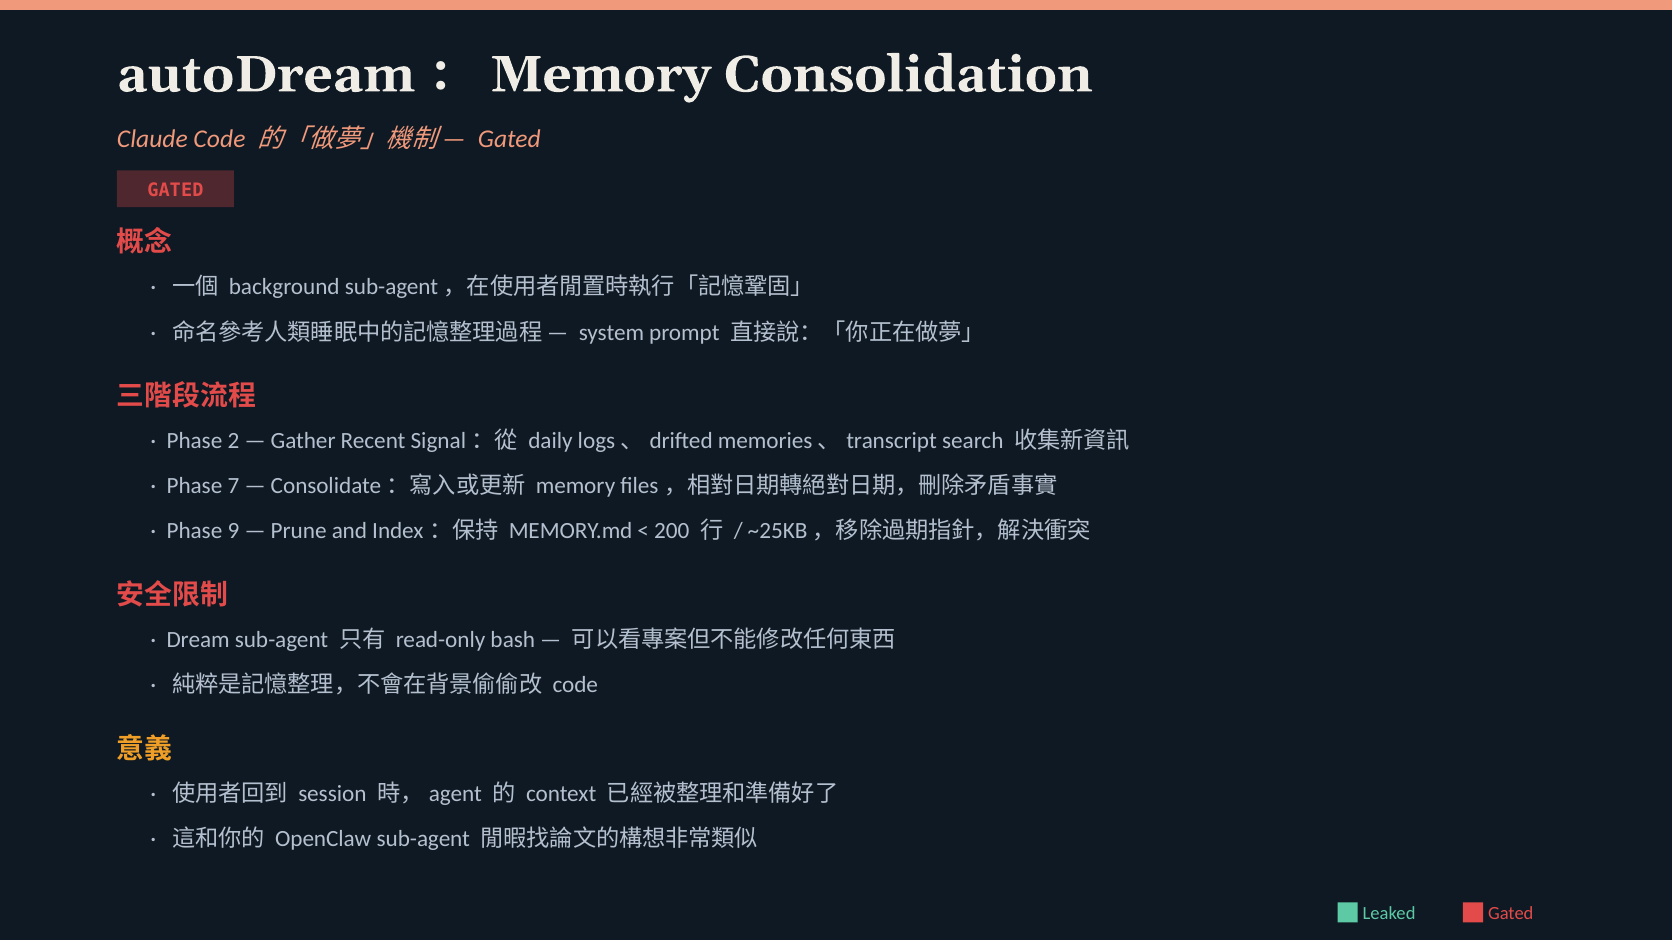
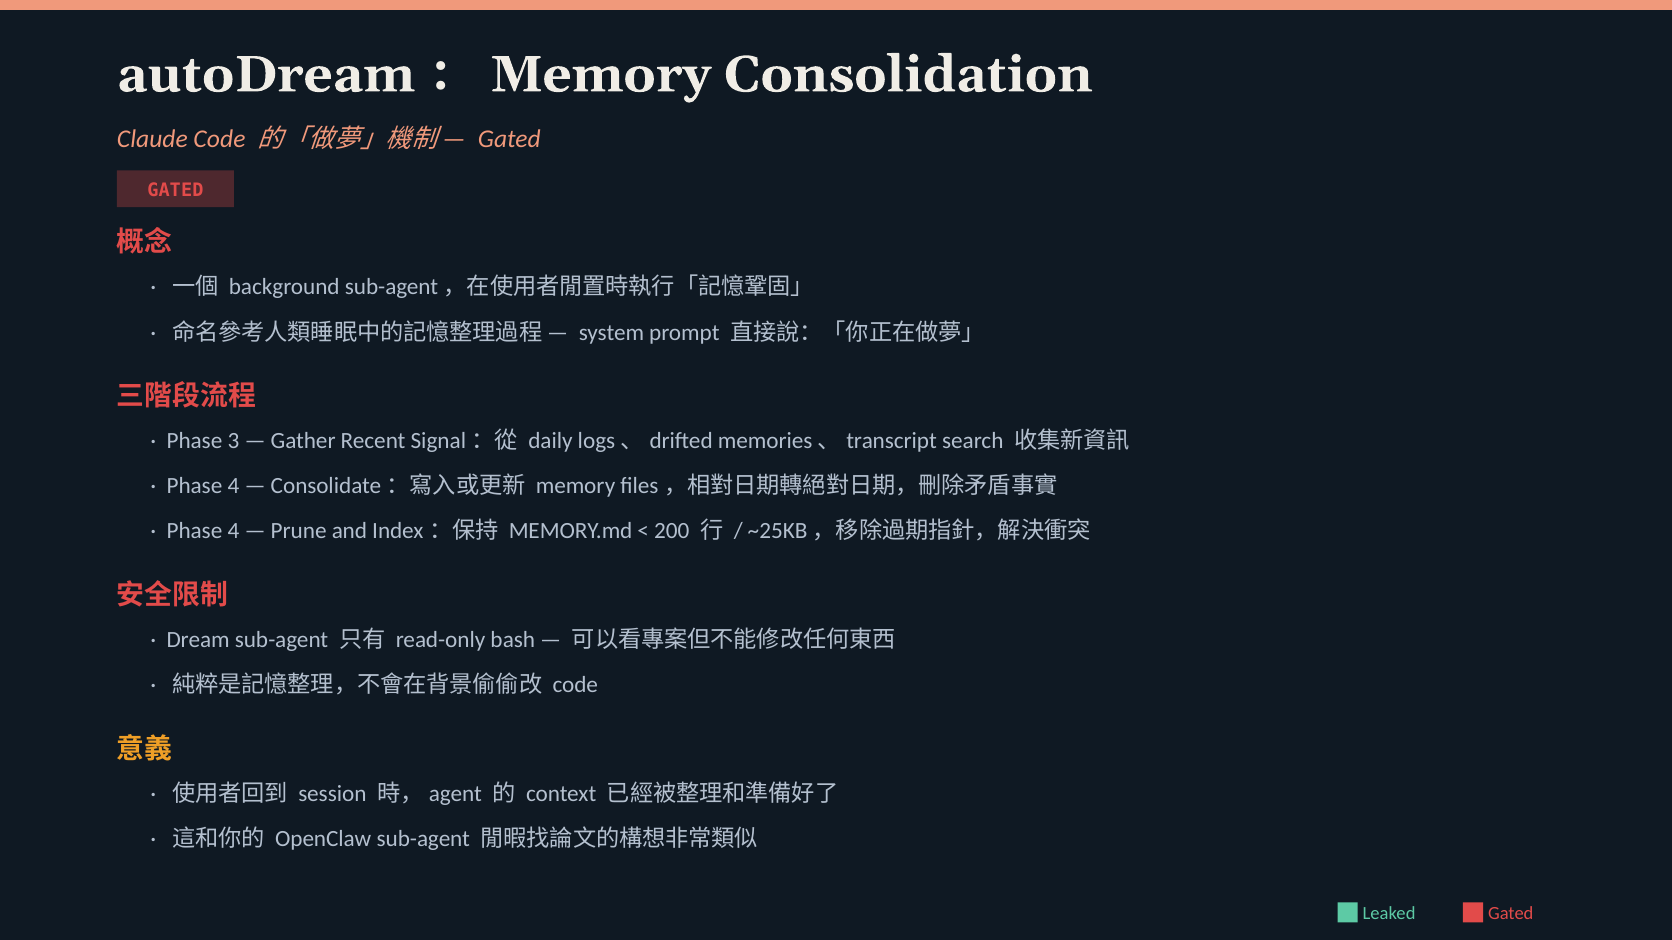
2: 2 -> 3
7 at (233, 486): 7 -> 4
9 at (233, 532): 9 -> 4
